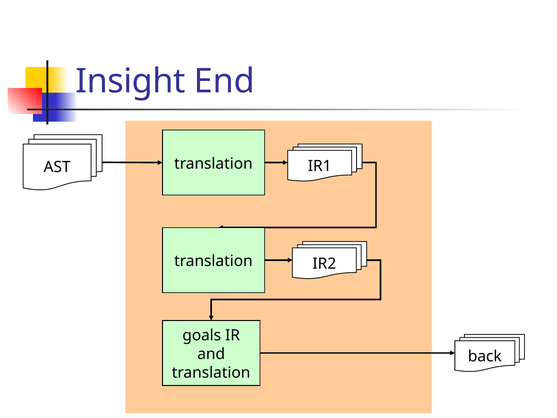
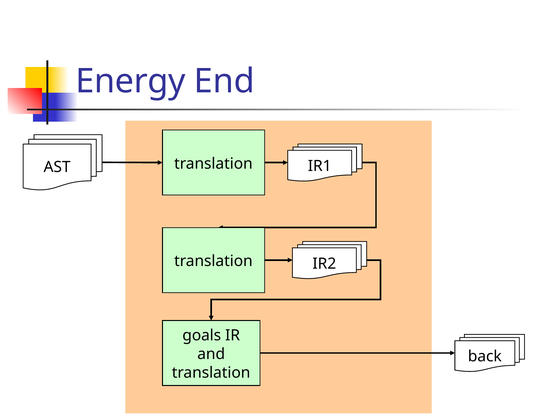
Insight: Insight -> Energy
